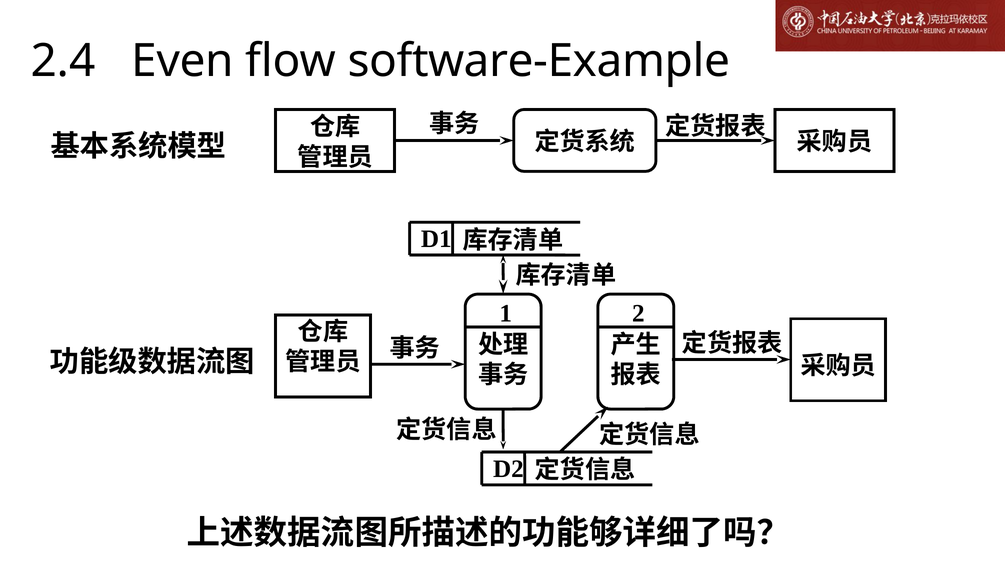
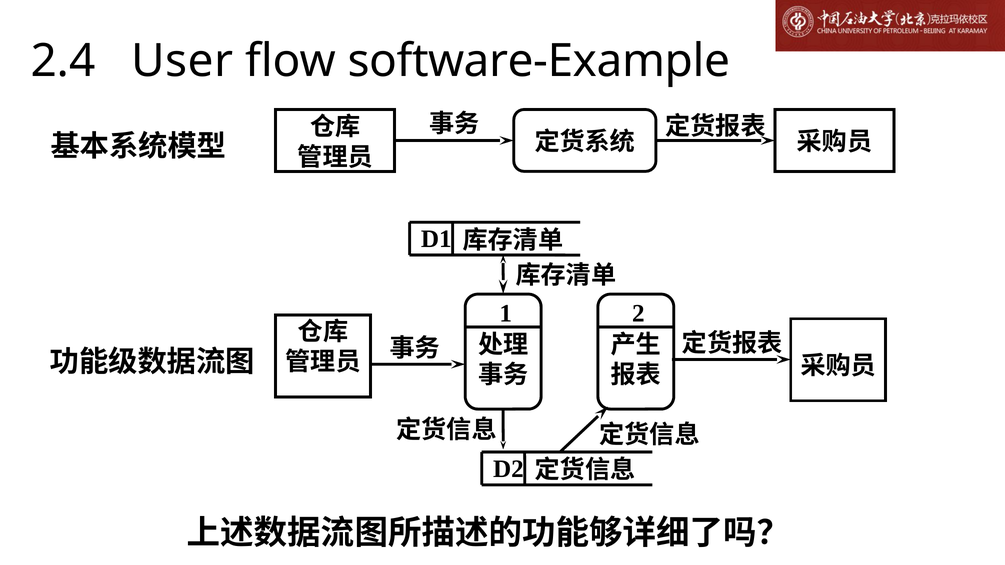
Even: Even -> User
